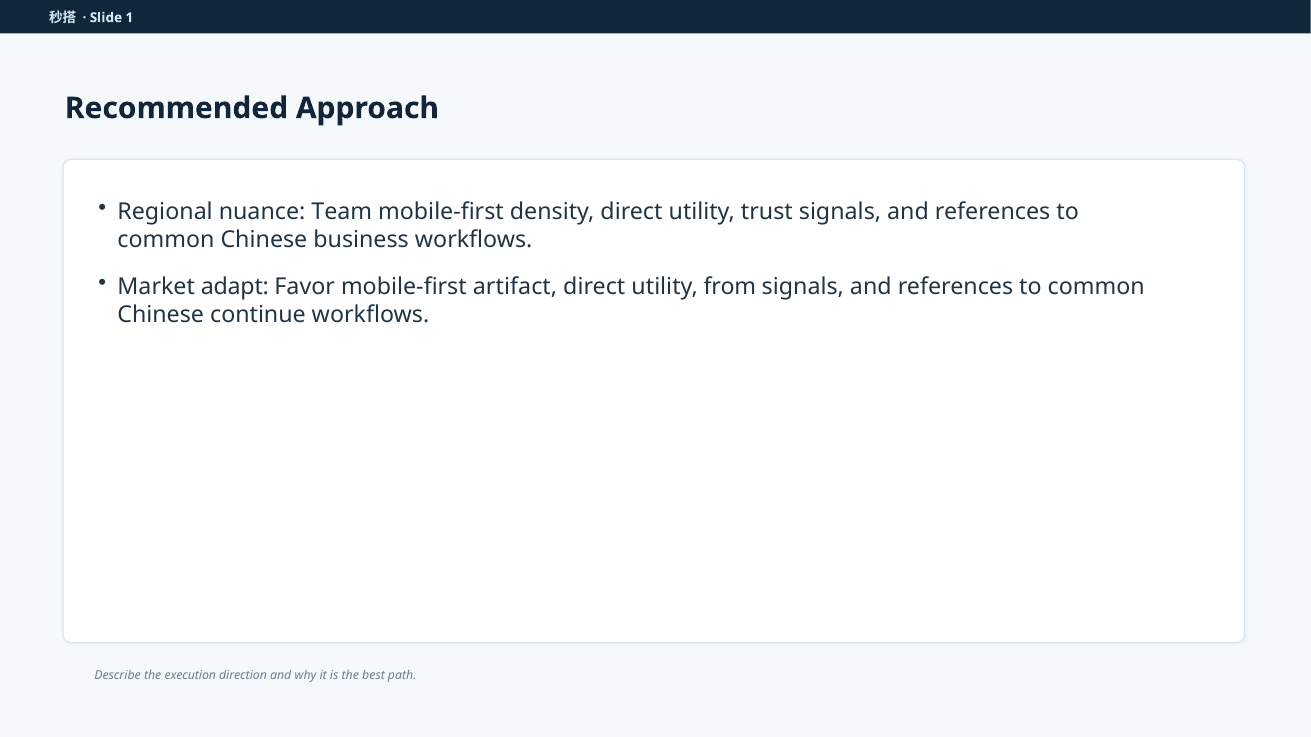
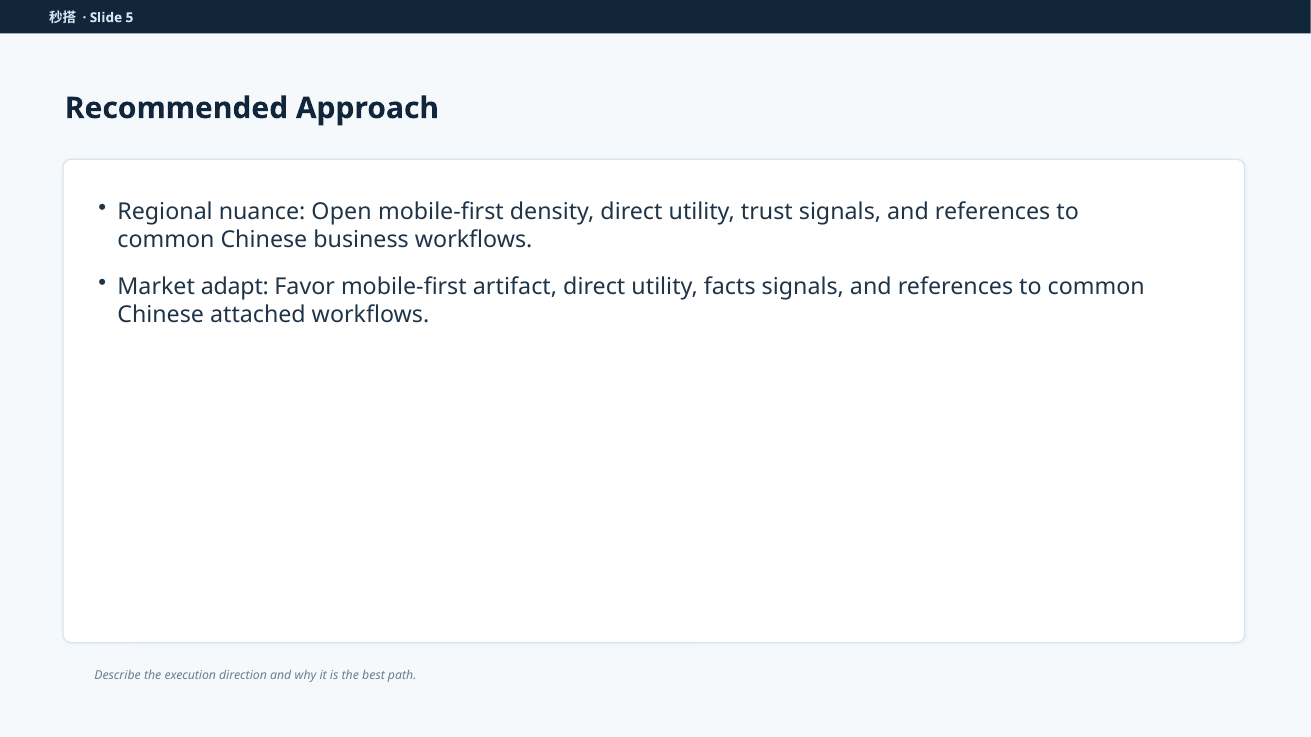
1: 1 -> 5
Team: Team -> Open
from: from -> facts
continue: continue -> attached
